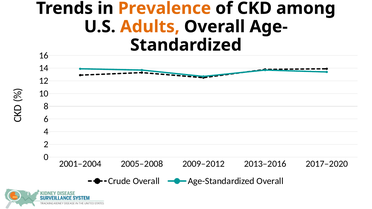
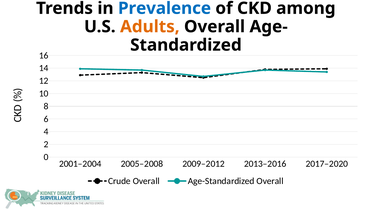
Prevalence colour: orange -> blue
